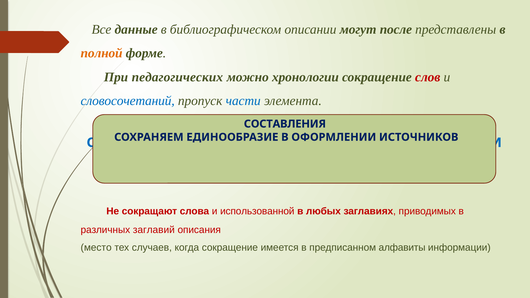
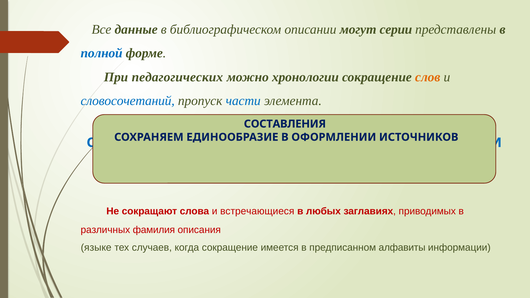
после: после -> серии
полной colour: orange -> blue
слов colour: red -> orange
использованной: использованной -> встречающиеся
заглавий: заглавий -> фамилия
место: место -> языке
